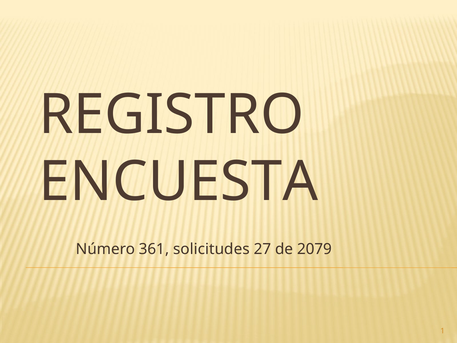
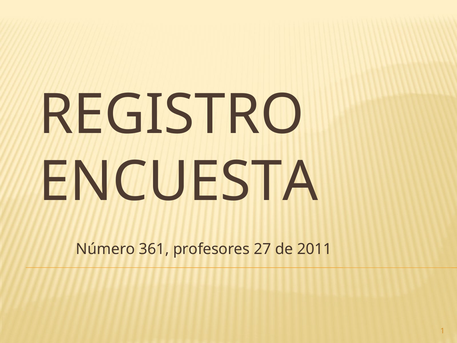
solicitudes: solicitudes -> profesores
2079: 2079 -> 2011
